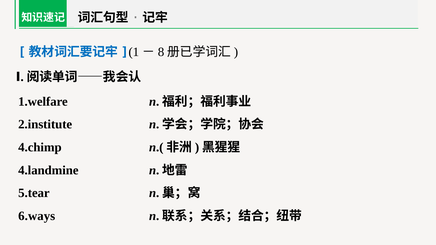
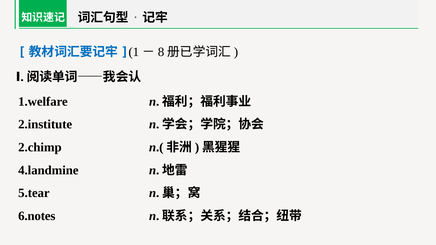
4.chimp: 4.chimp -> 2.chimp
6.ways: 6.ways -> 6.notes
